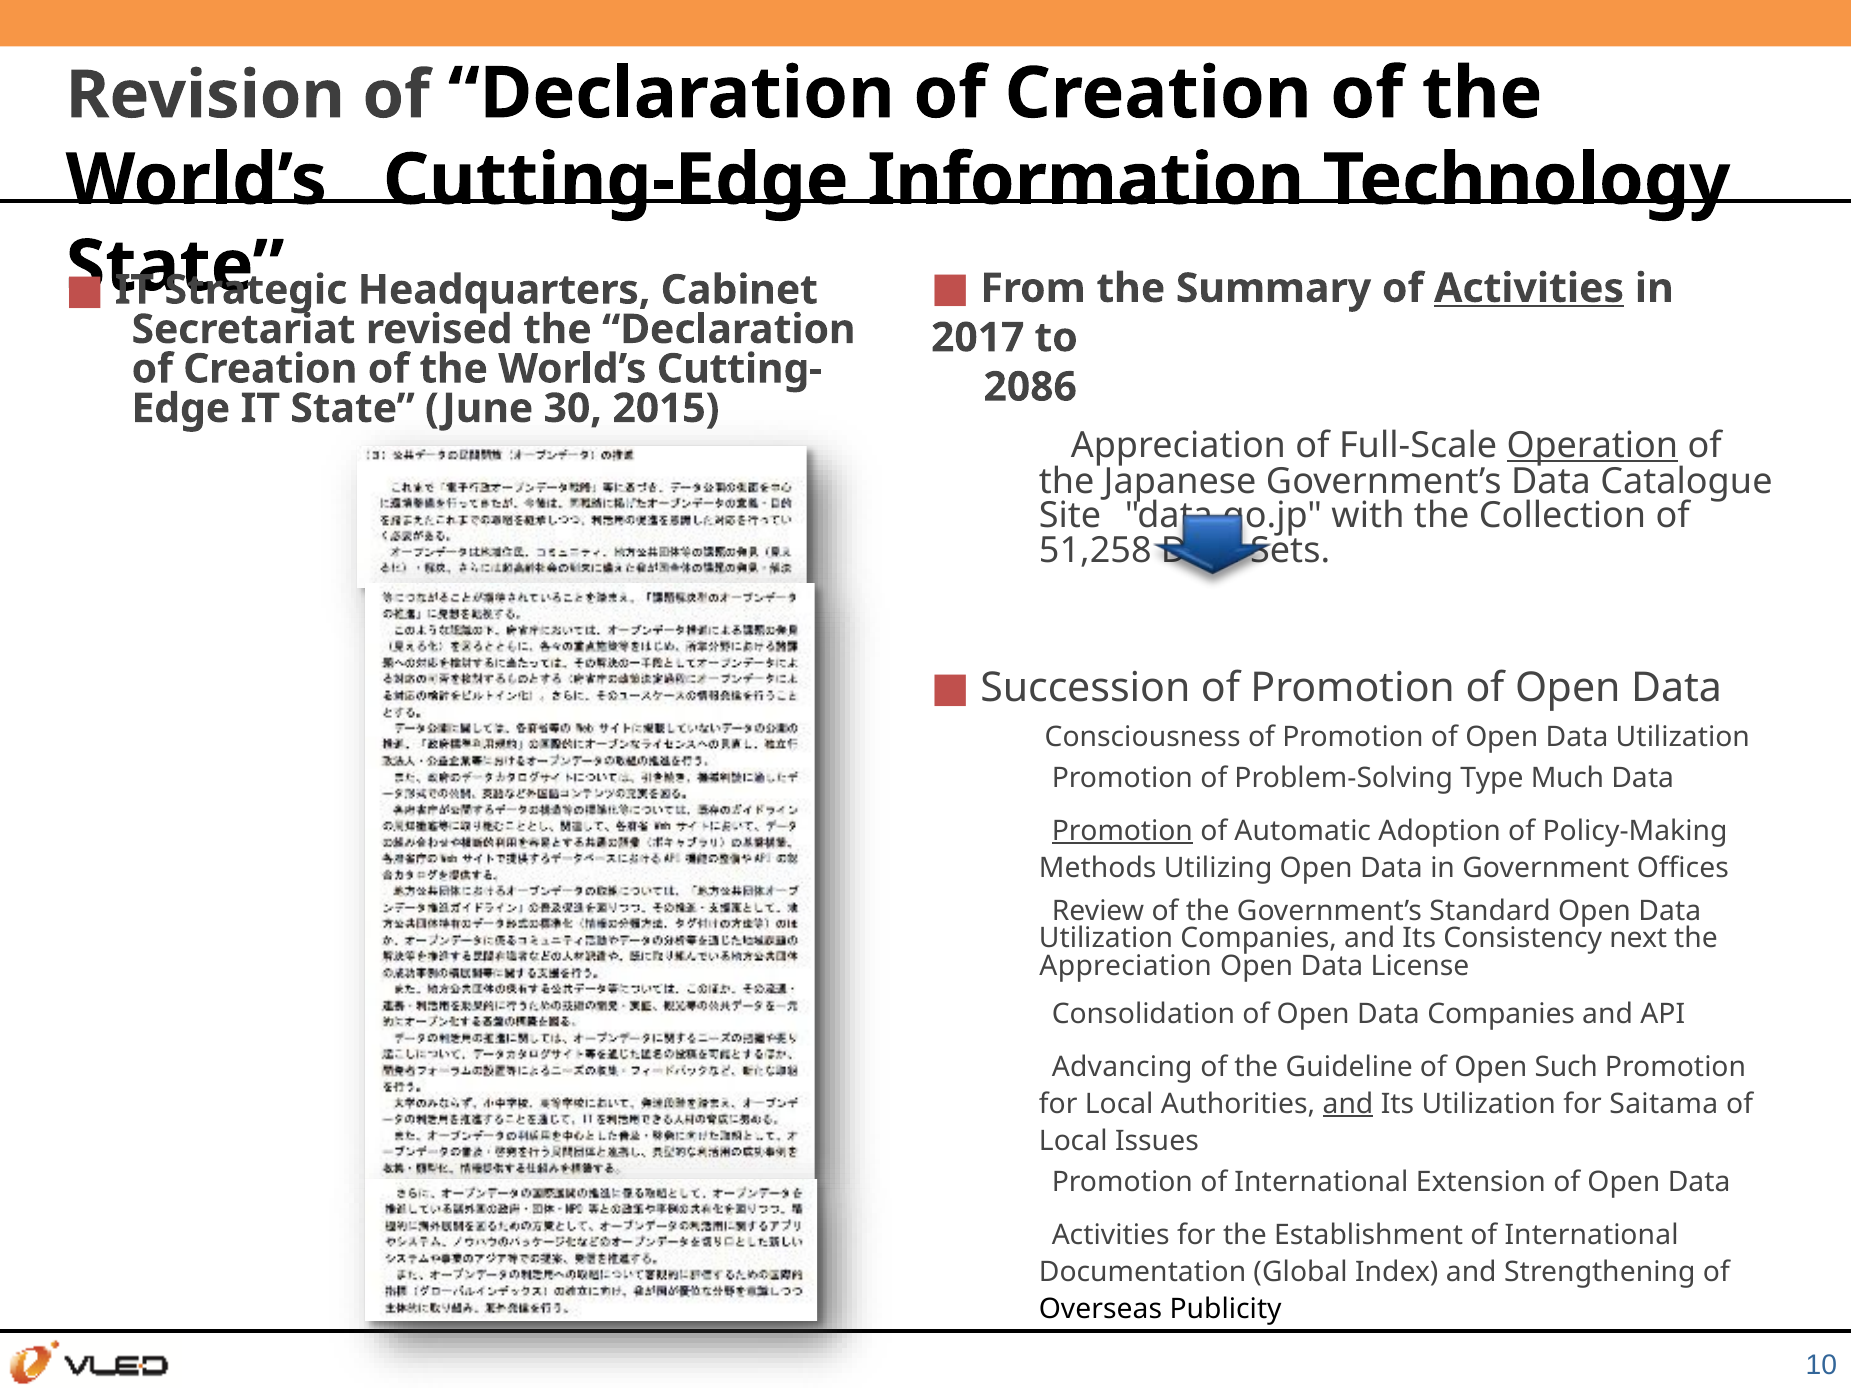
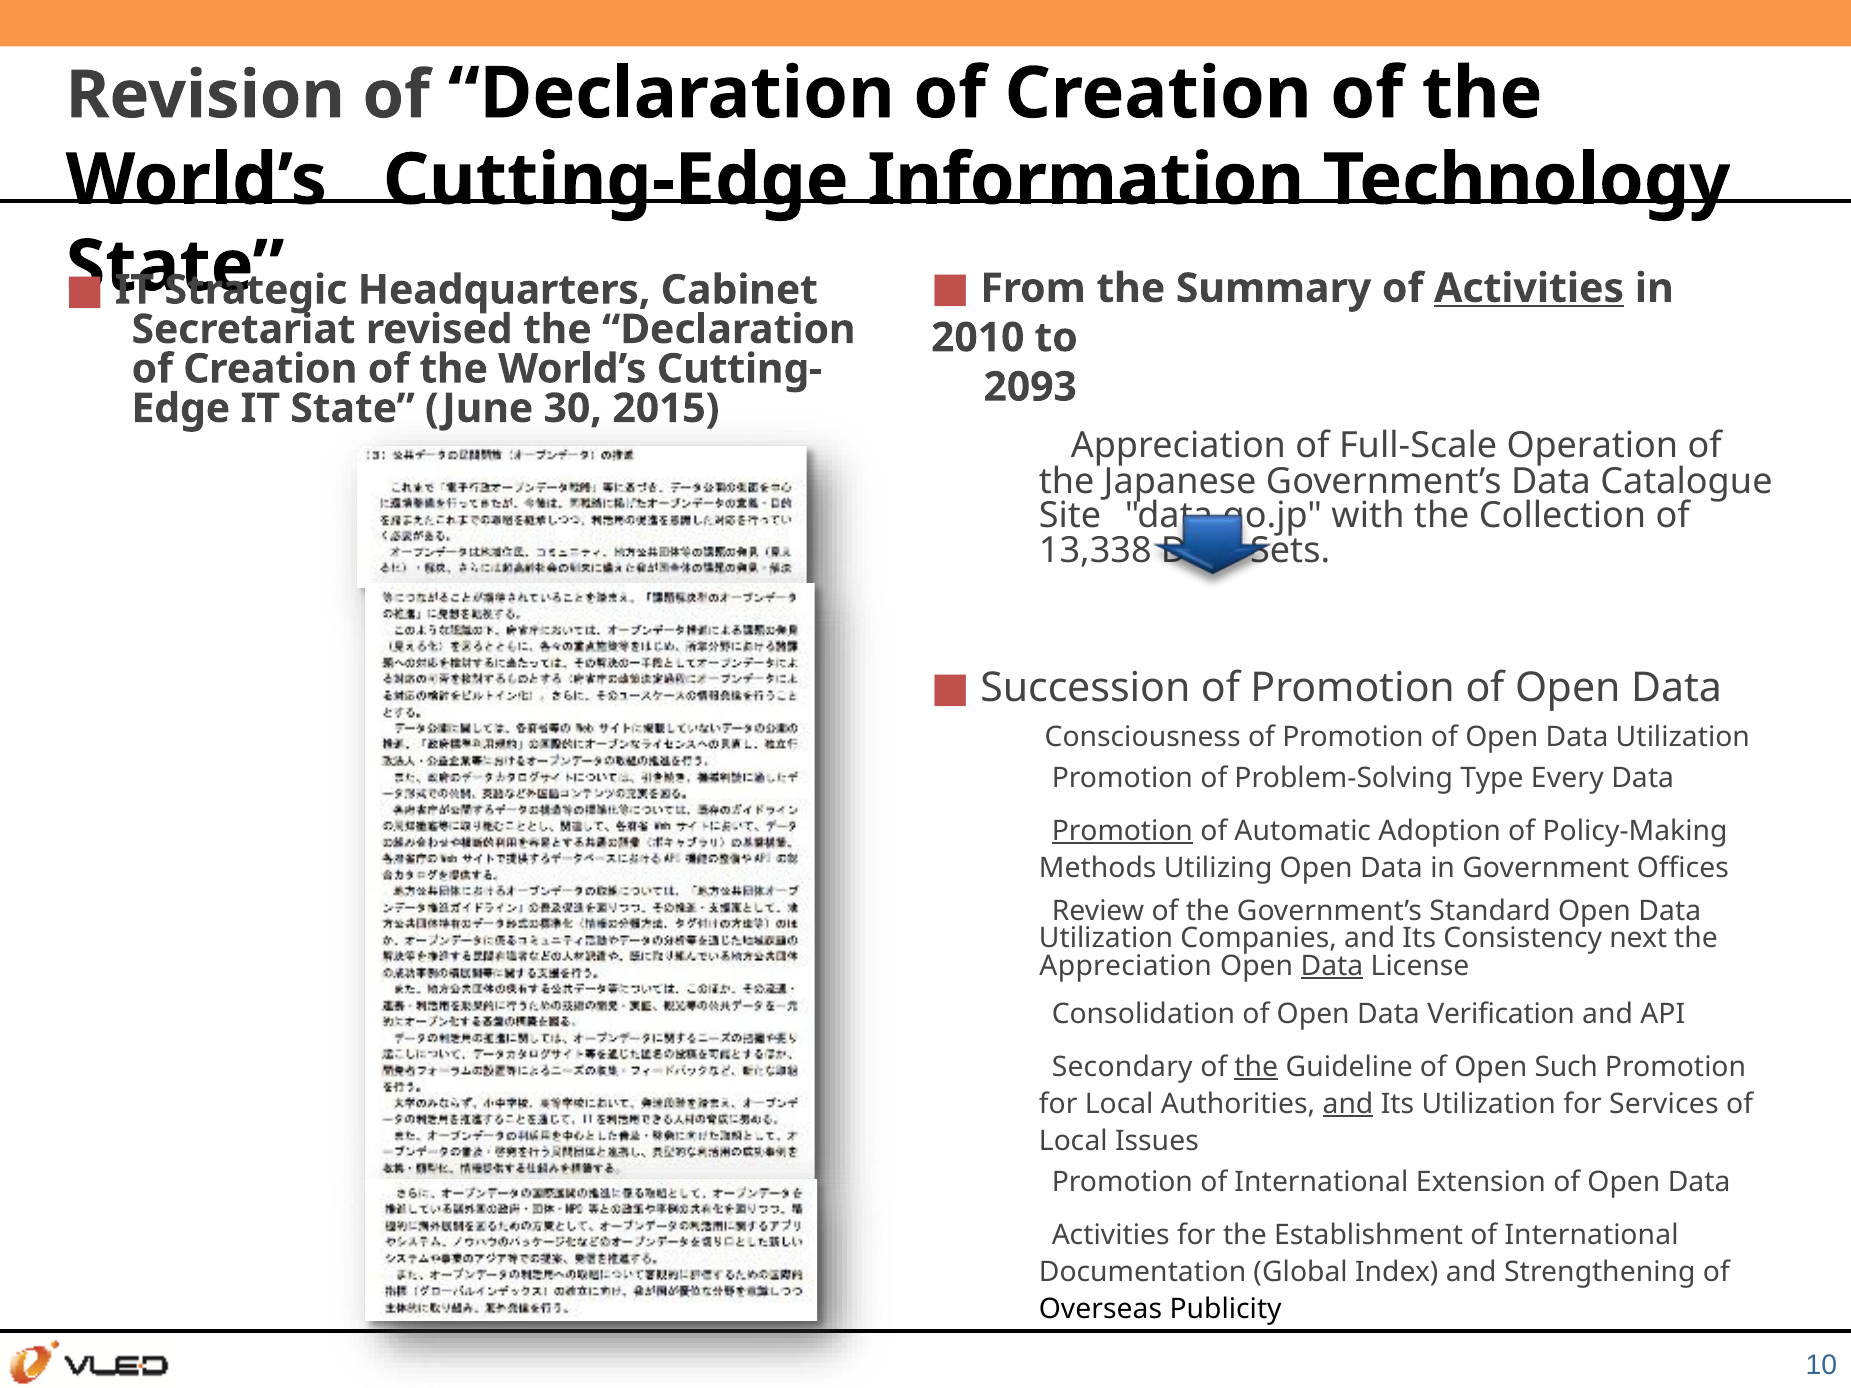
2017: 2017 -> 2010
2086: 2086 -> 2093
Operation underline: present -> none
51,258: 51,258 -> 13,338
Much: Much -> Every
Data at (1332, 966) underline: none -> present
Data Companies: Companies -> Verification
Advancing: Advancing -> Secondary
the at (1256, 1067) underline: none -> present
Saitama: Saitama -> Services
